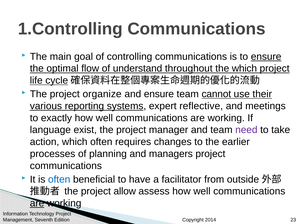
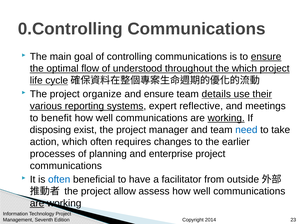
1.Controlling: 1.Controlling -> 0.Controlling
understand: understand -> understood
cannot: cannot -> details
exactly: exactly -> benefit
working at (226, 118) underline: none -> present
language: language -> disposing
need colour: purple -> blue
managers: managers -> enterprise
